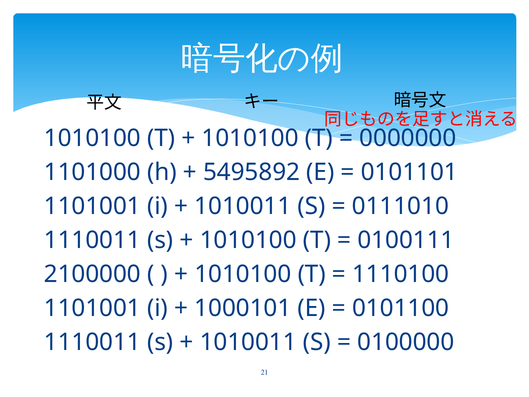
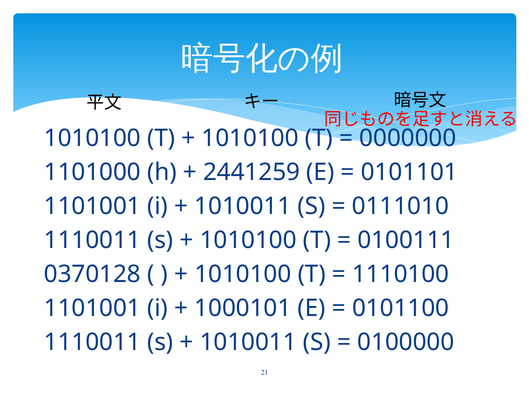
5495892: 5495892 -> 2441259
2100000: 2100000 -> 0370128
